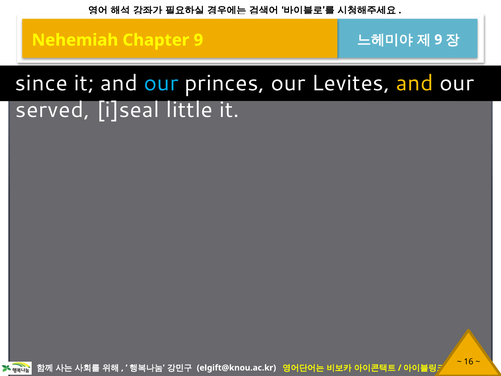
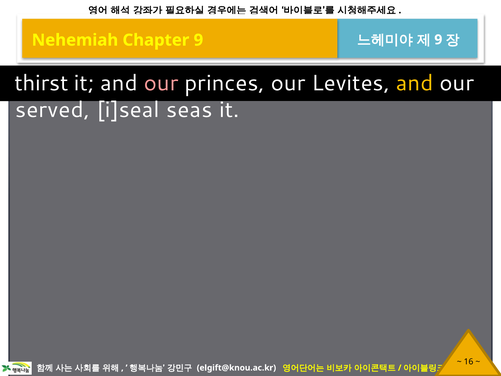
since: since -> thirst
our at (161, 83) colour: light blue -> pink
little: little -> seas
